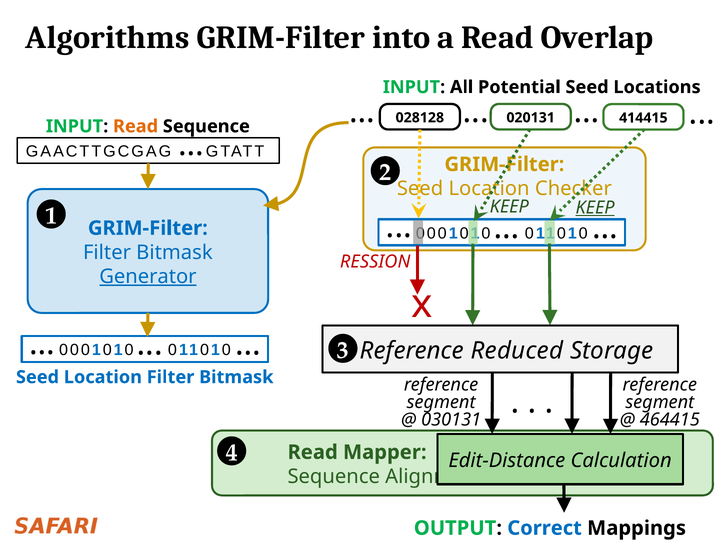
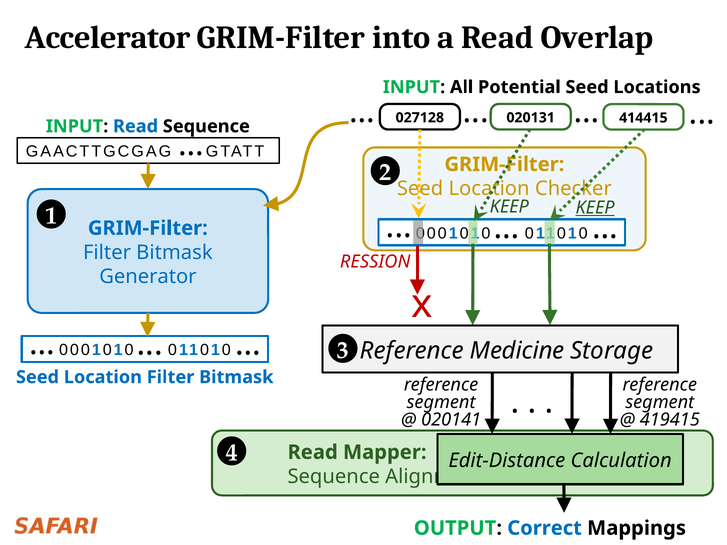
Algorithms: Algorithms -> Accelerator
028128: 028128 -> 027128
Read at (136, 126) colour: orange -> blue
Generator underline: present -> none
Reduced: Reduced -> Medicine
030131: 030131 -> 020141
464415: 464415 -> 419415
